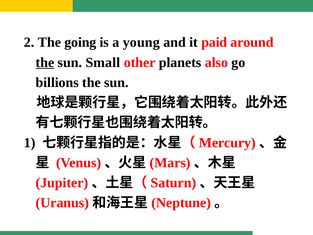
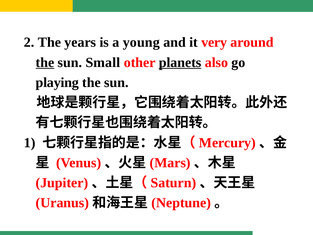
going: going -> years
paid: paid -> very
planets underline: none -> present
billions: billions -> playing
